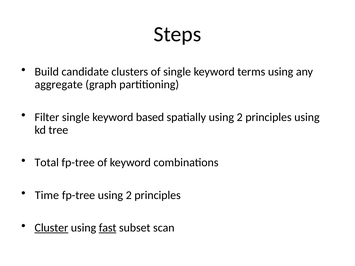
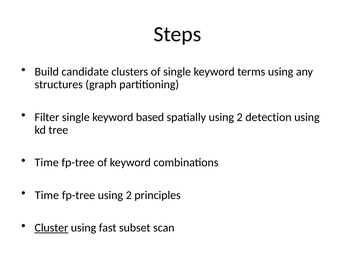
aggregate: aggregate -> structures
spatially using 2 principles: principles -> detection
Total at (47, 163): Total -> Time
fast underline: present -> none
